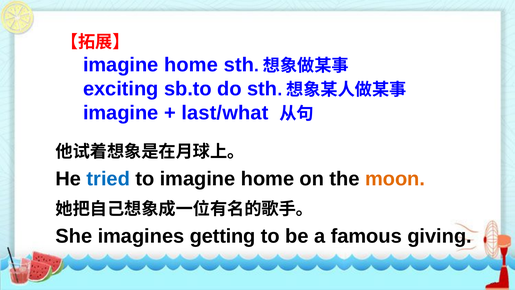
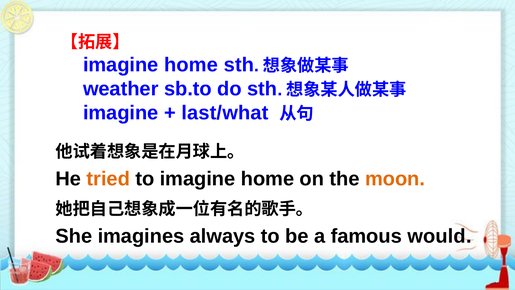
exciting: exciting -> weather
tried colour: blue -> orange
getting: getting -> always
giving: giving -> would
